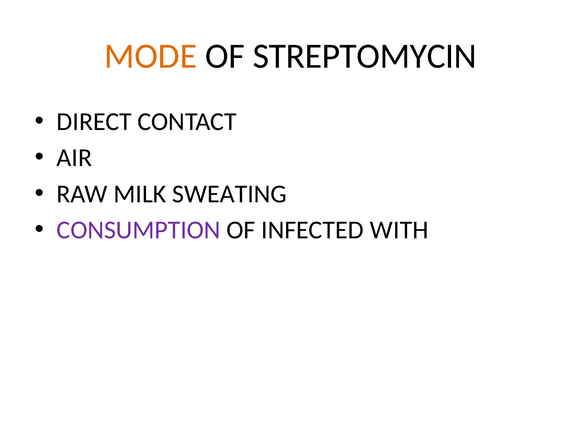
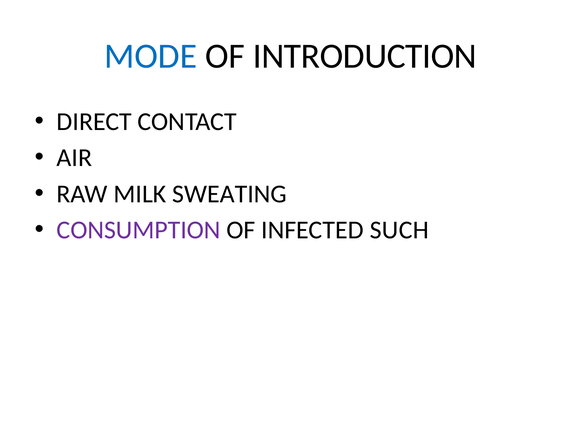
MODE colour: orange -> blue
STREPTOMYCIN: STREPTOMYCIN -> INTRODUCTION
WITH: WITH -> SUCH
